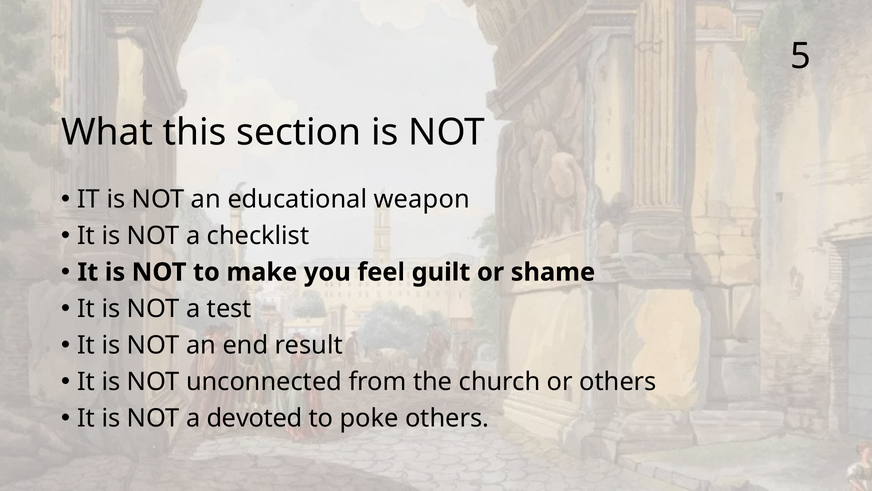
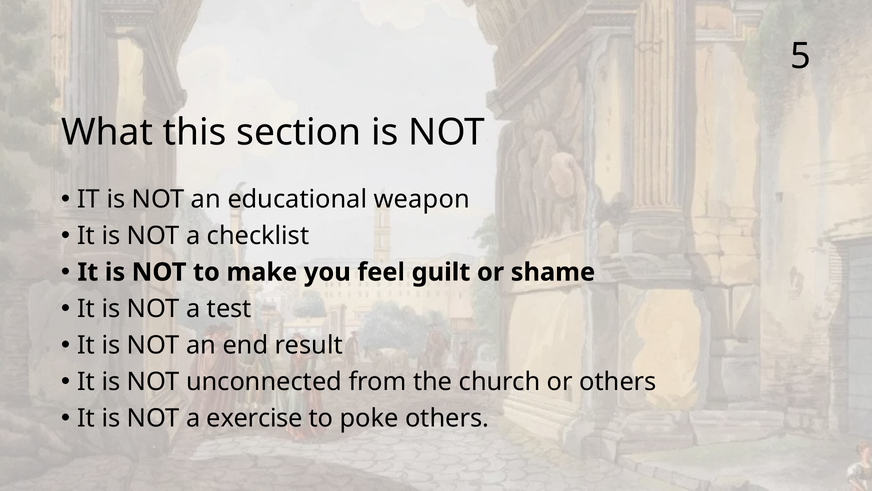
devoted: devoted -> exercise
